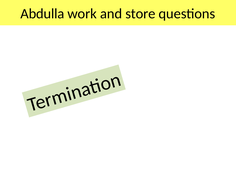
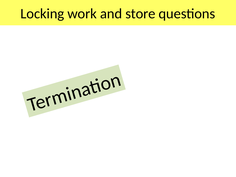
Abdulla: Abdulla -> Locking
